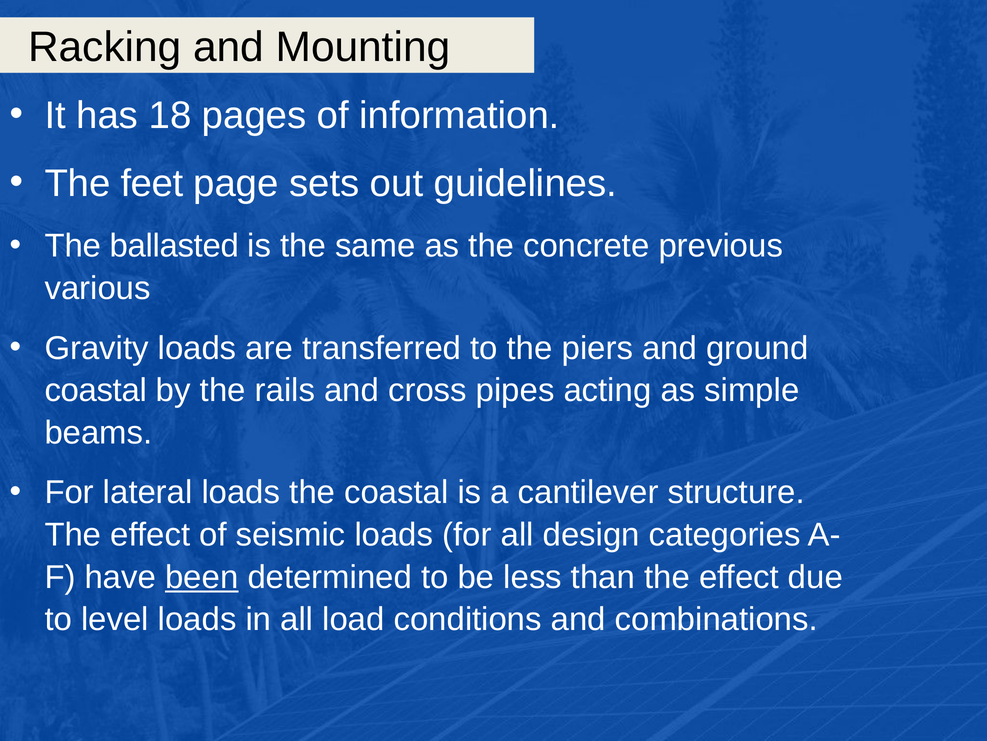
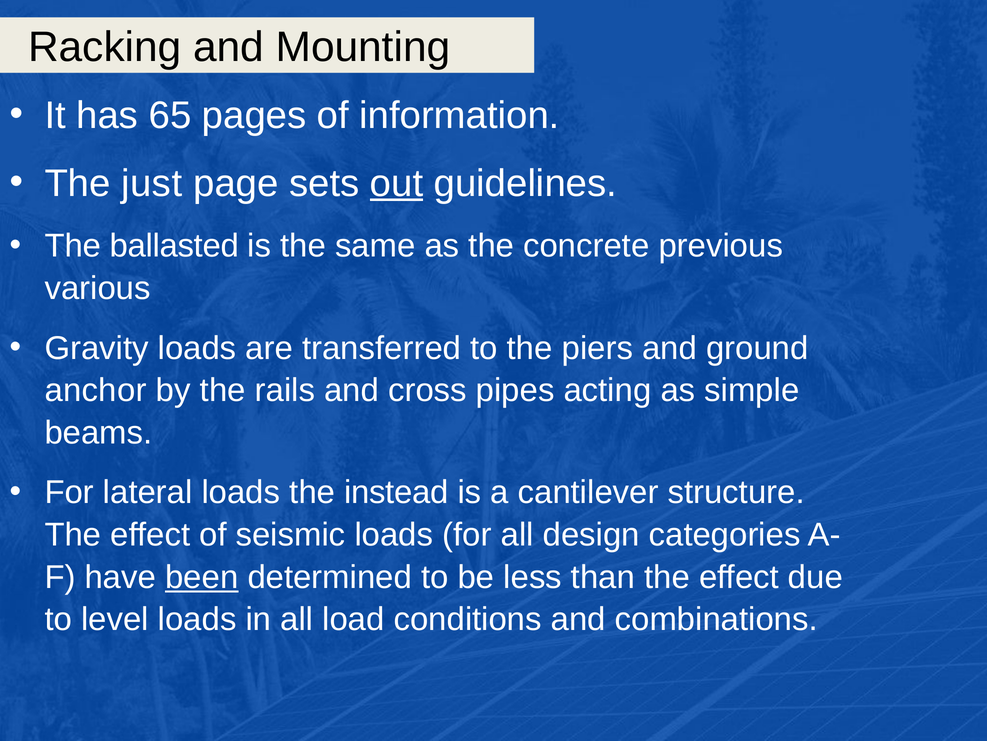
18: 18 -> 65
feet: feet -> just
out underline: none -> present
coastal at (96, 390): coastal -> anchor
the coastal: coastal -> instead
